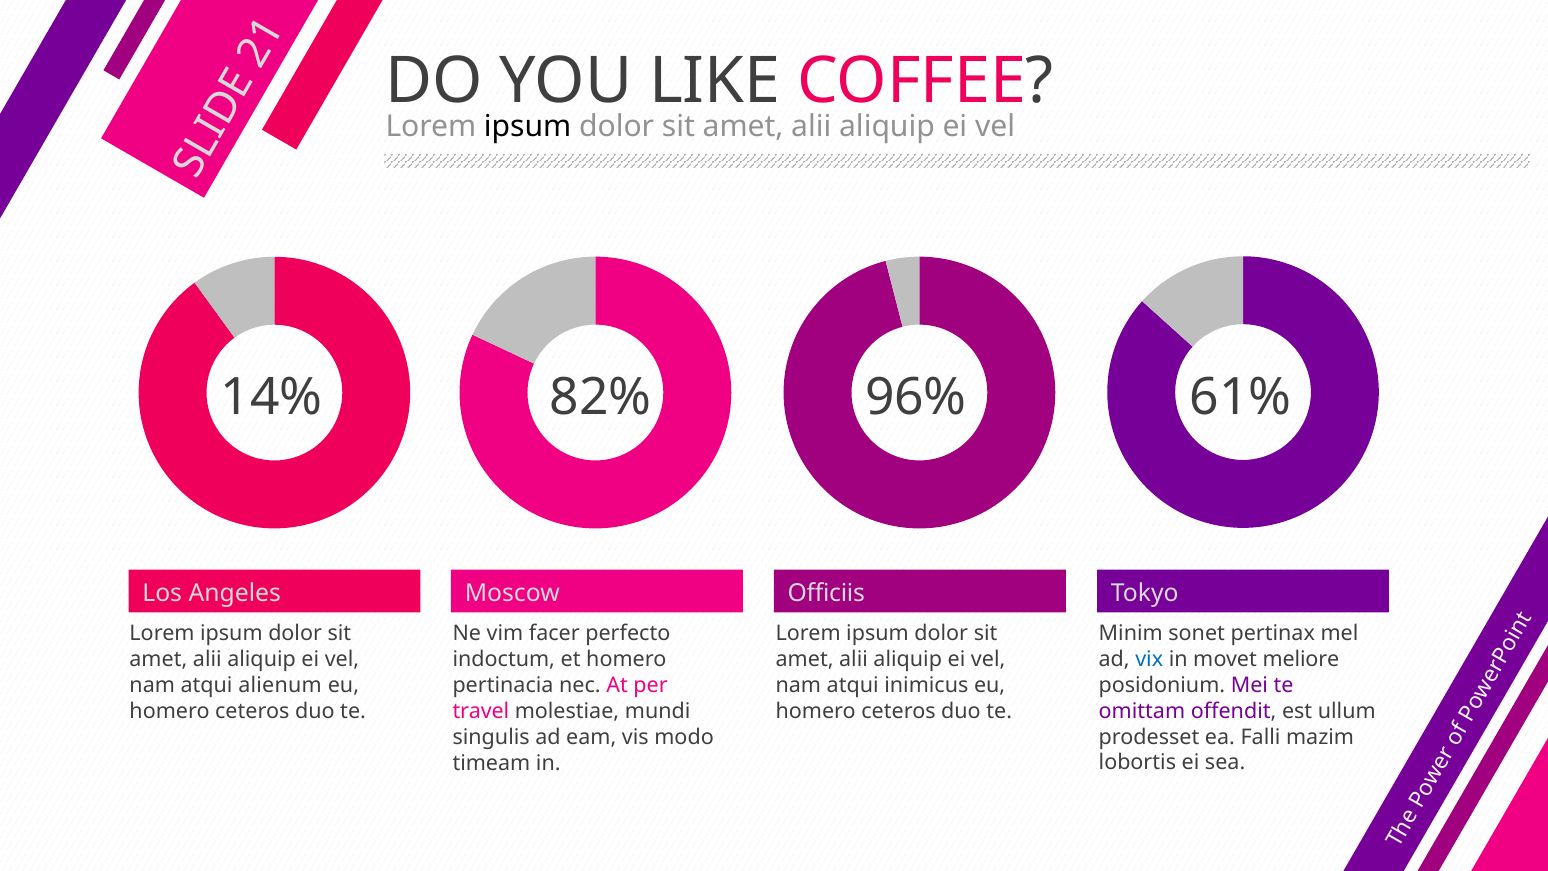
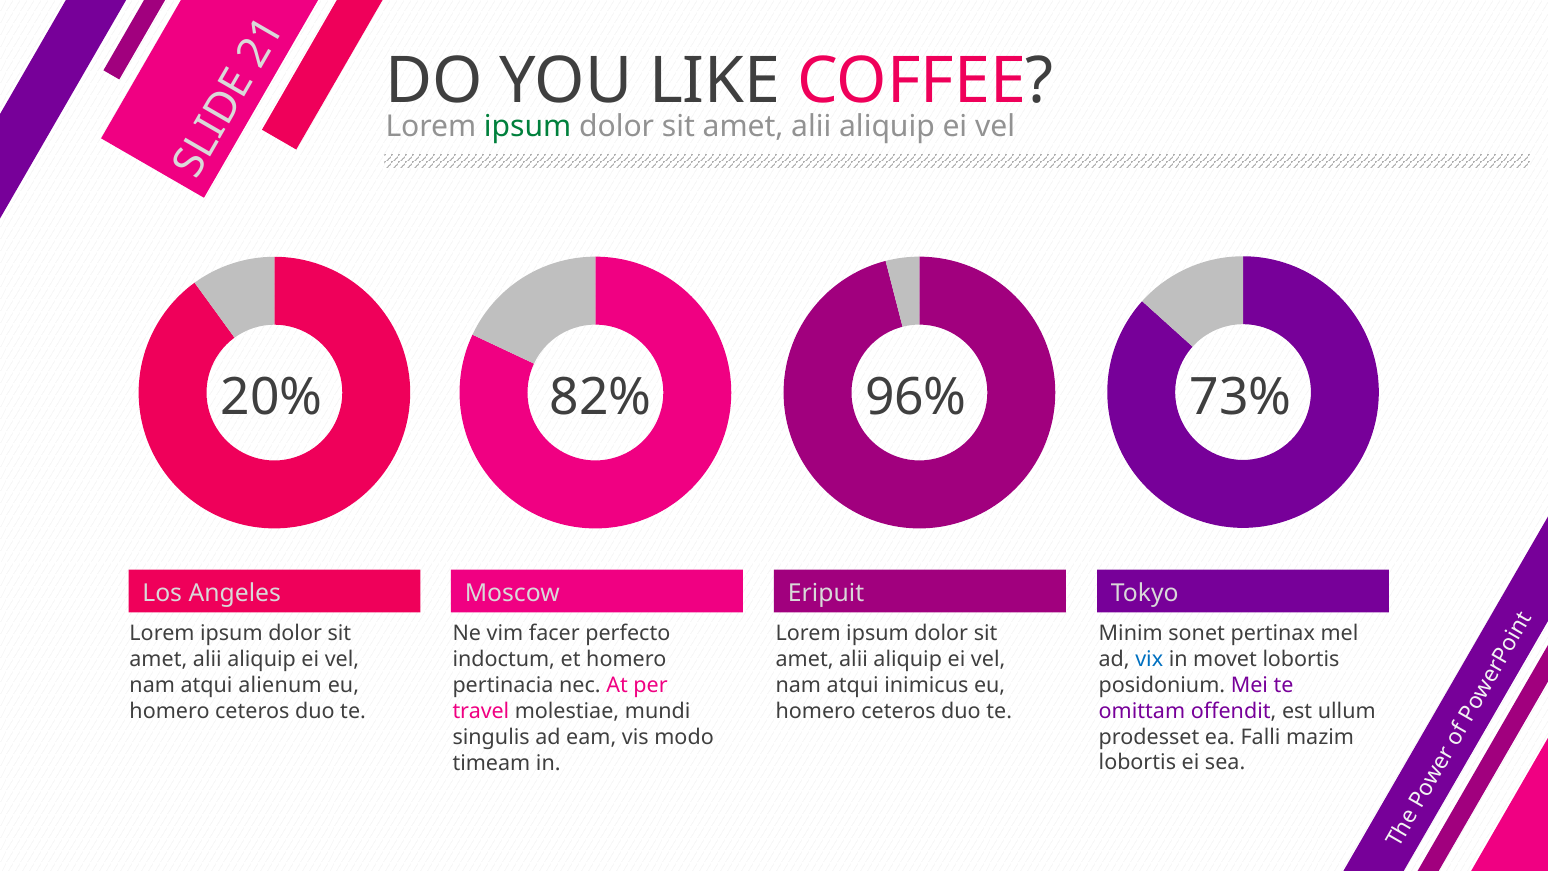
ipsum at (528, 127) colour: black -> green
14%: 14% -> 20%
61%: 61% -> 73%
Officiis: Officiis -> Eripuit
movet meliore: meliore -> lobortis
